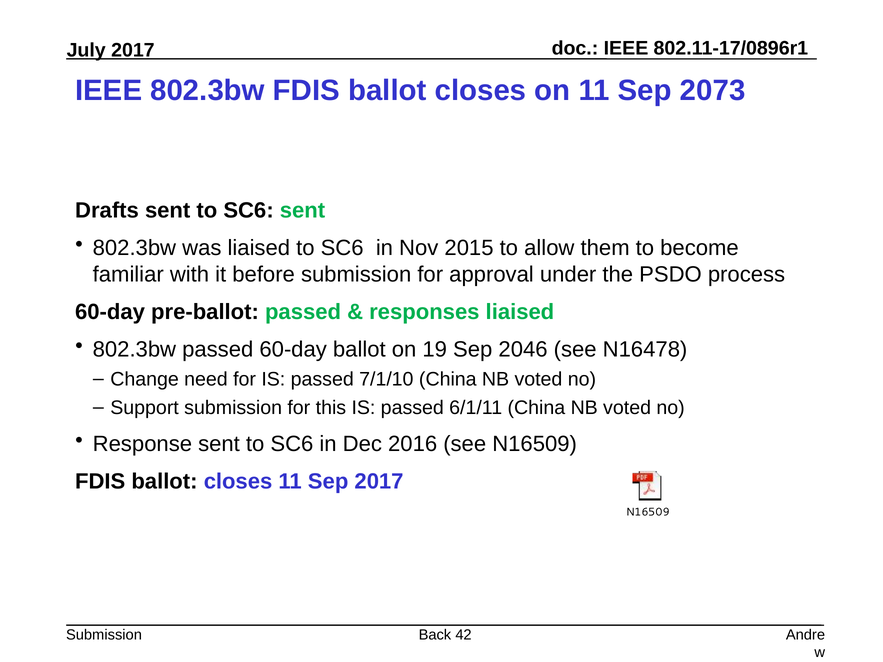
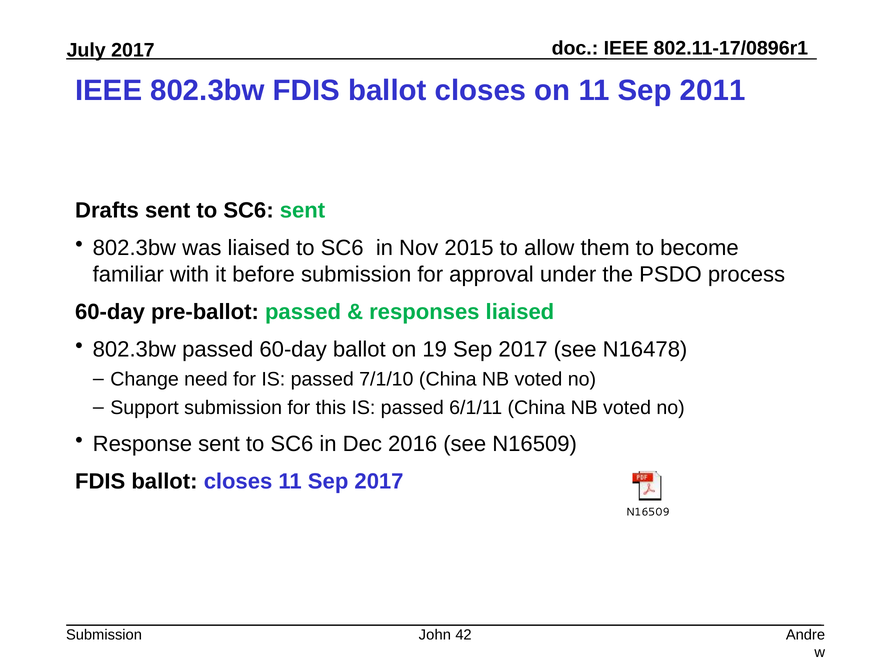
2073: 2073 -> 2011
19 Sep 2046: 2046 -> 2017
Back: Back -> John
